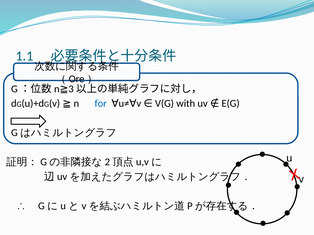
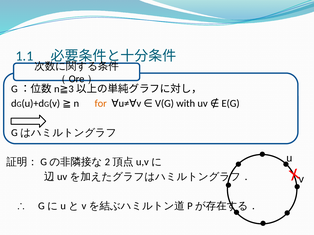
for colour: blue -> orange
